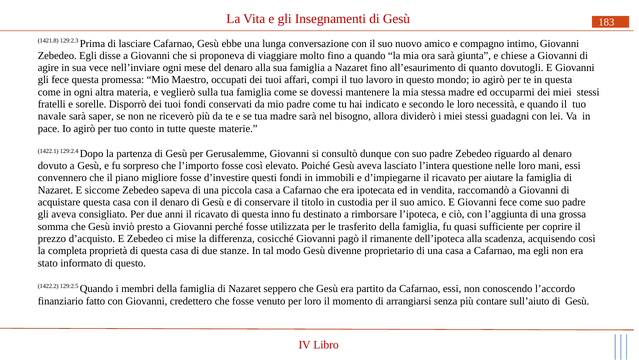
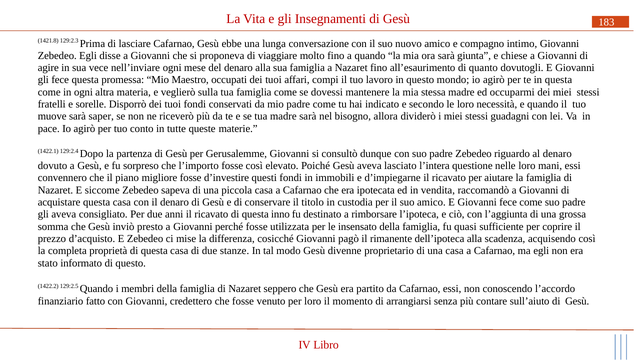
navale: navale -> muove
trasferito: trasferito -> insensato
